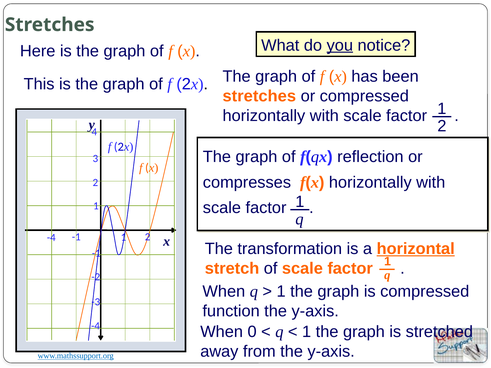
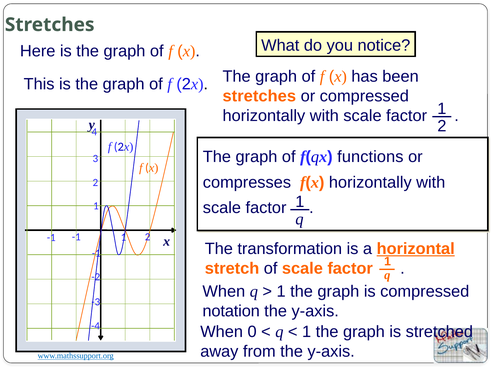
you underline: present -> none
reflection: reflection -> functions
-4 at (51, 238): -4 -> -1
function: function -> notation
